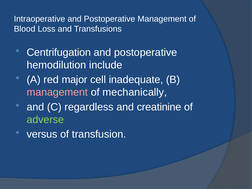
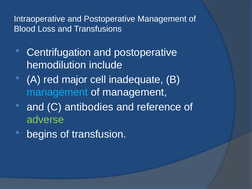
management at (57, 92) colour: pink -> light blue
of mechanically: mechanically -> management
regardless: regardless -> antibodies
creatinine: creatinine -> reference
versus: versus -> begins
